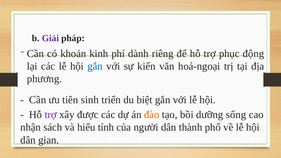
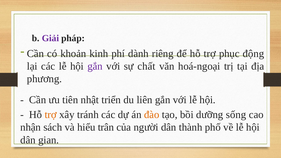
gắn at (95, 66) colour: blue -> purple
kiến: kiến -> chất
sinh: sinh -> nhật
biệt: biệt -> liên
trợ at (51, 115) colour: purple -> orange
được: được -> tránh
tính: tính -> trân
